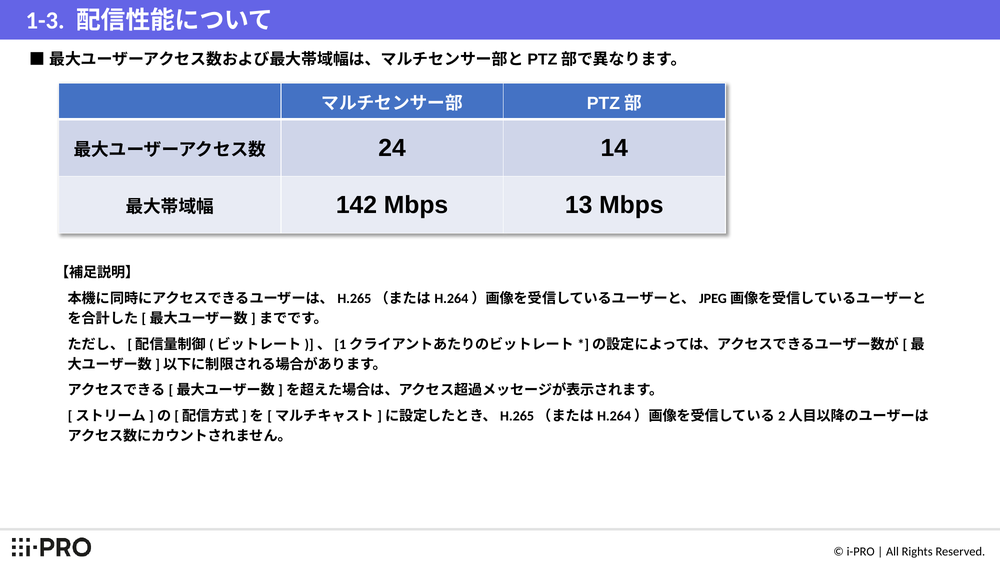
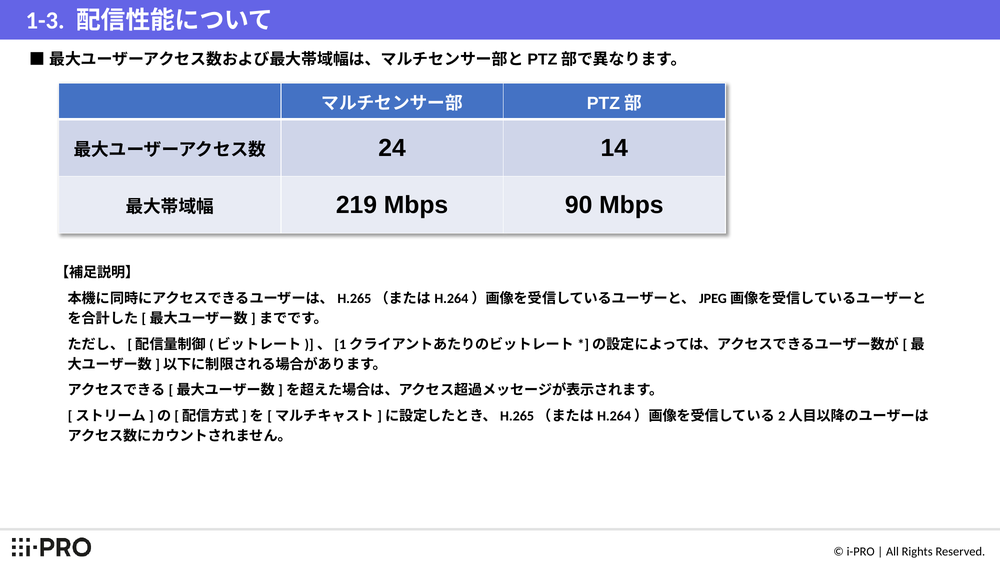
142: 142 -> 219
13: 13 -> 90
